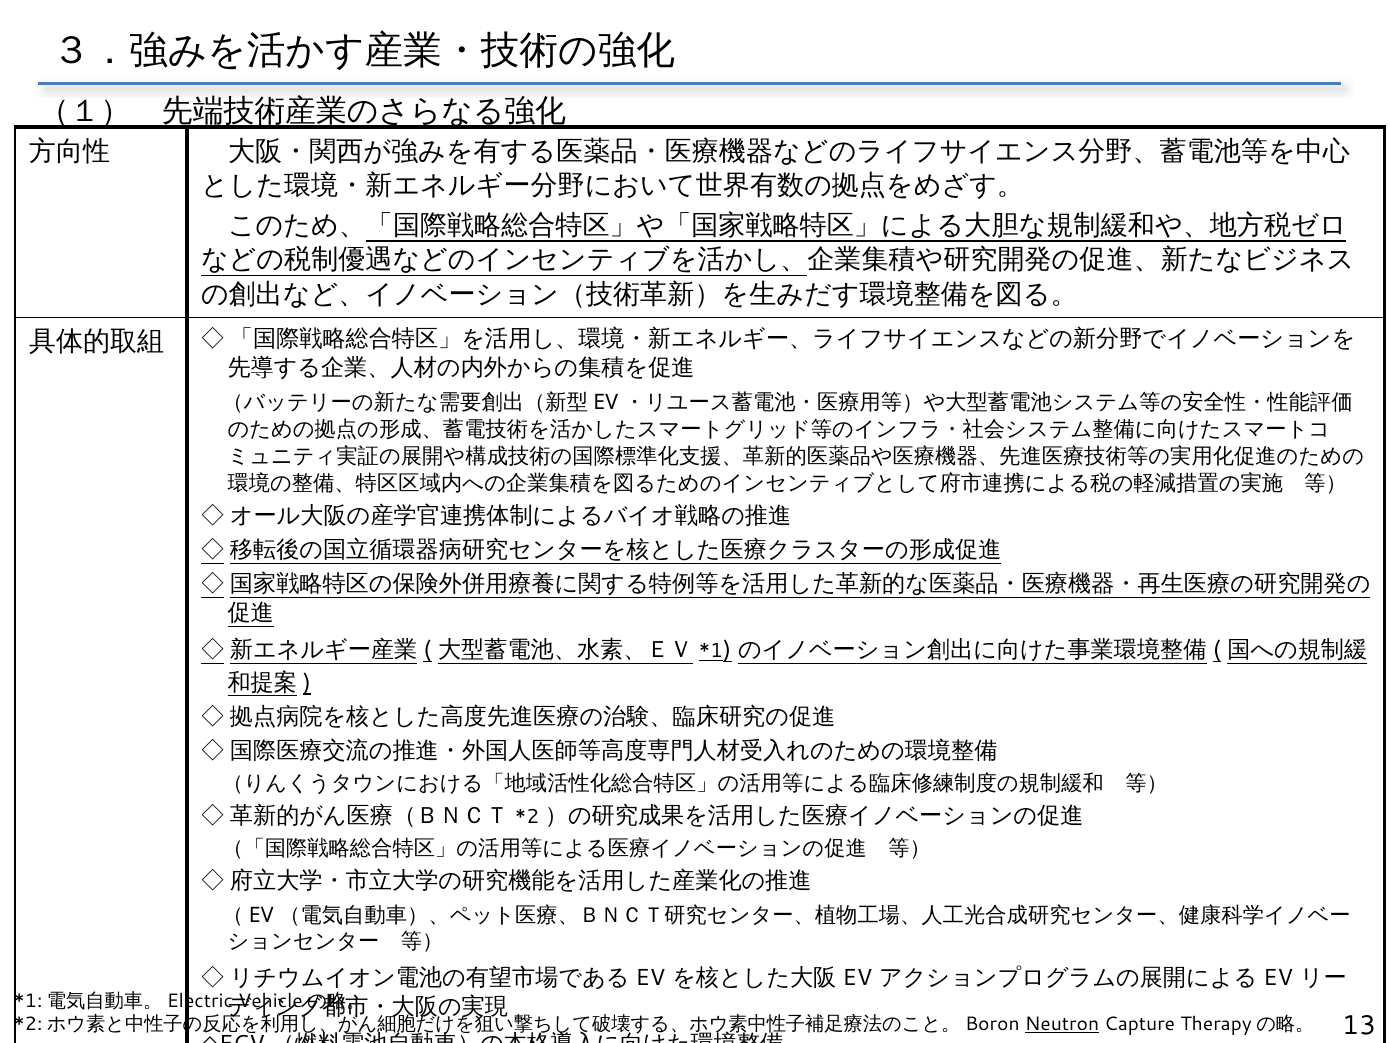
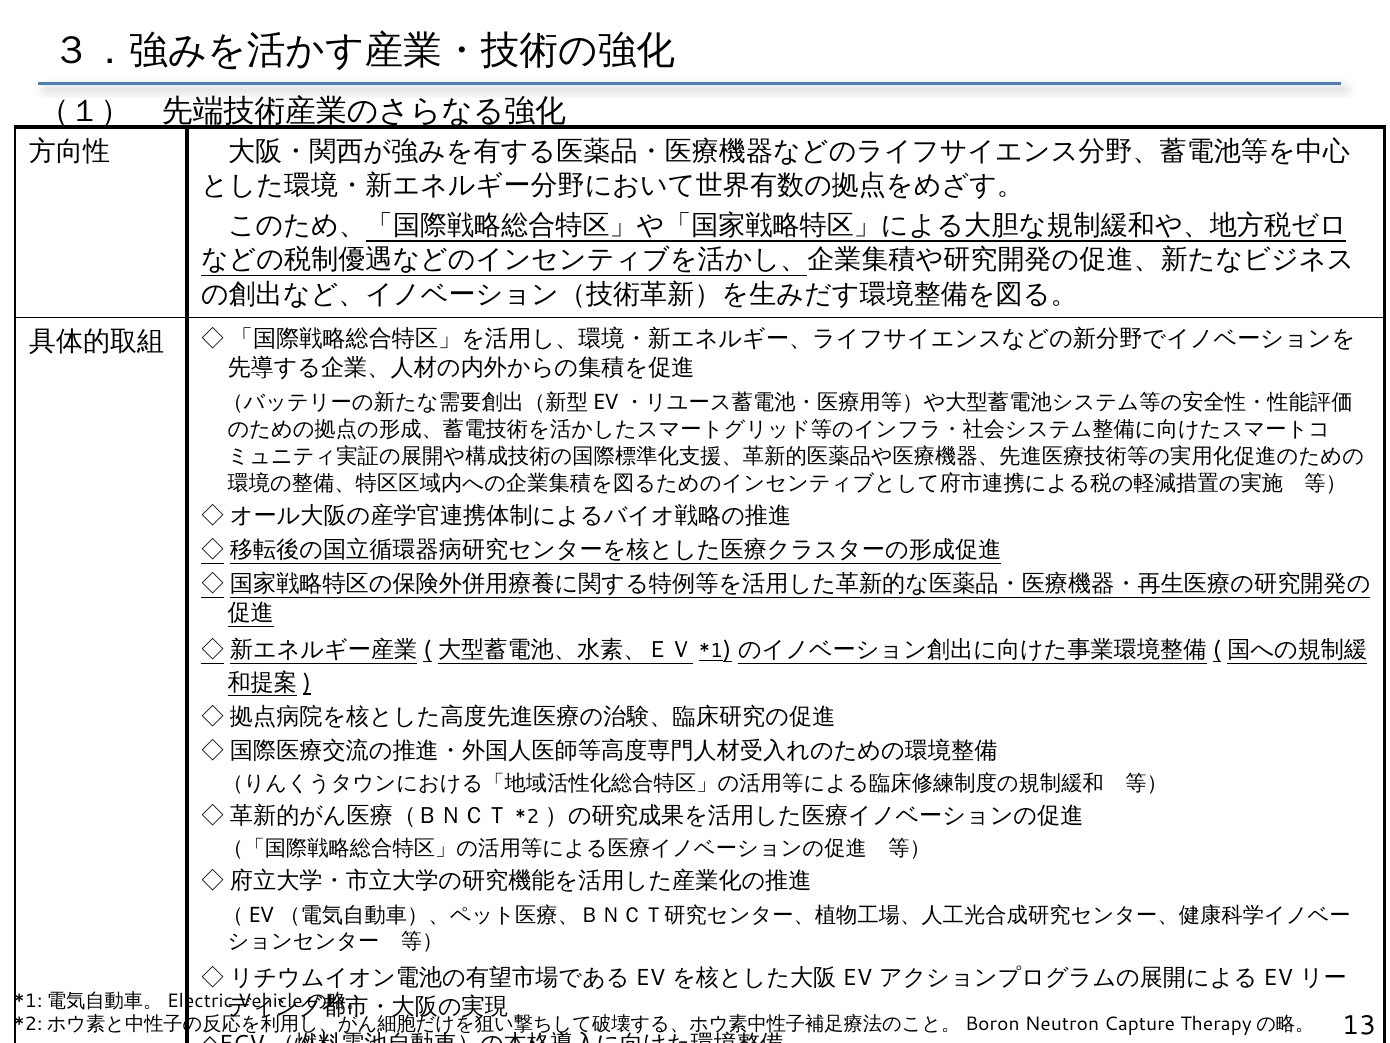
Neutron underline: present -> none
